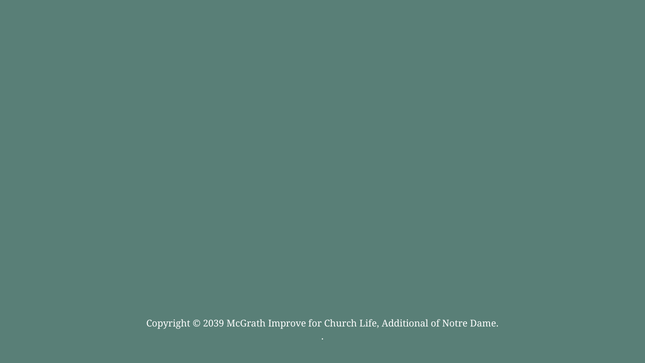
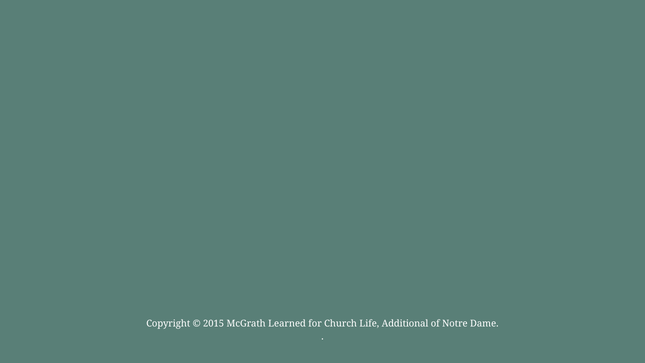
2039: 2039 -> 2015
Improve: Improve -> Learned
